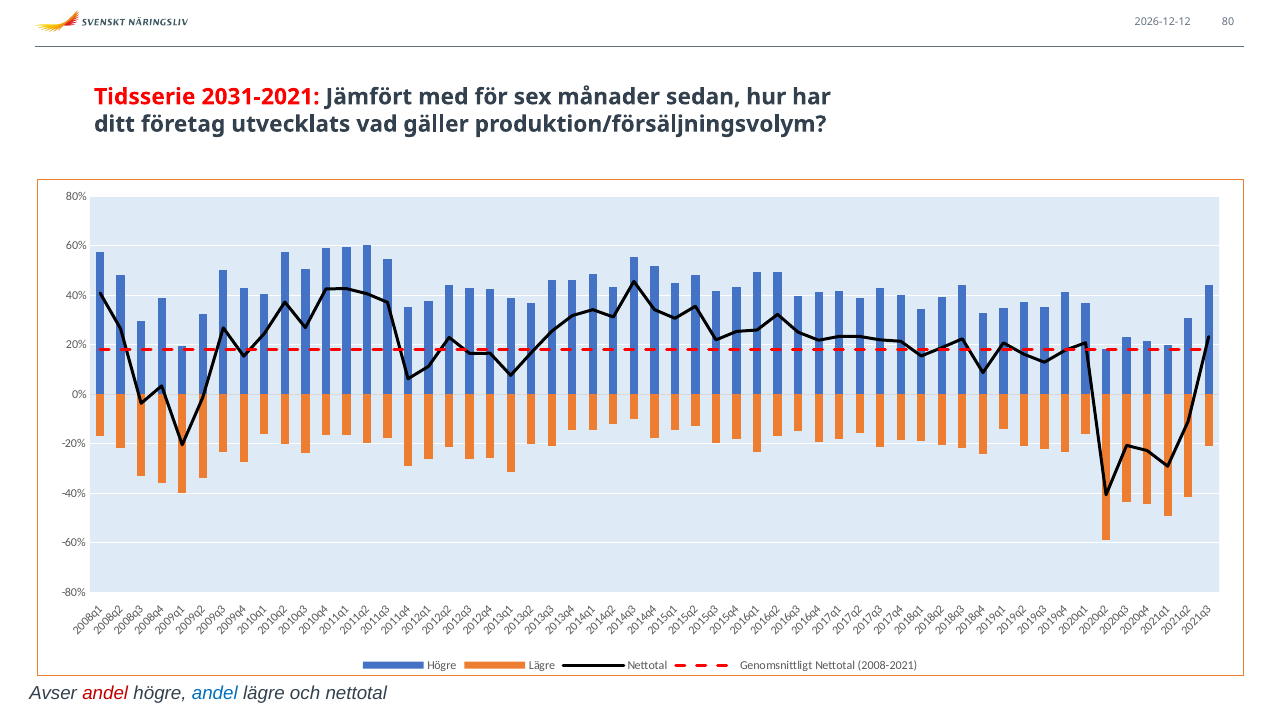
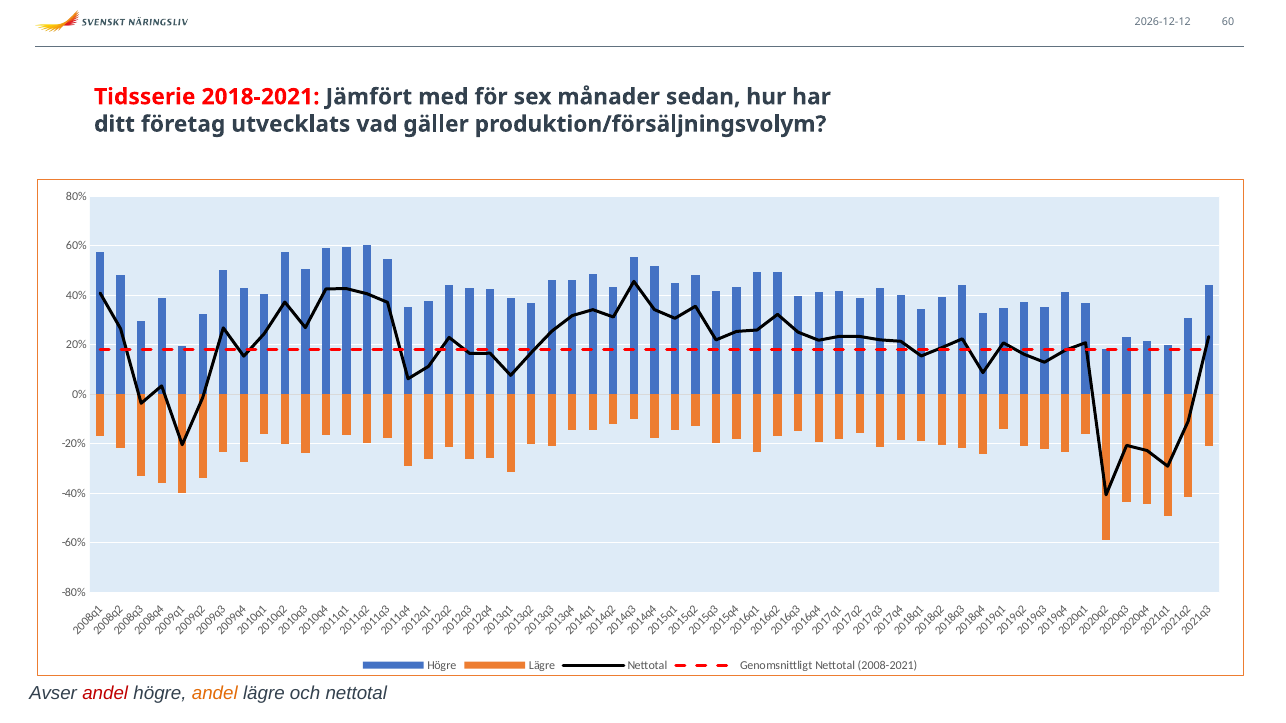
80: 80 -> 60
2031-2021: 2031-2021 -> 2018-2021
andel at (215, 694) colour: blue -> orange
